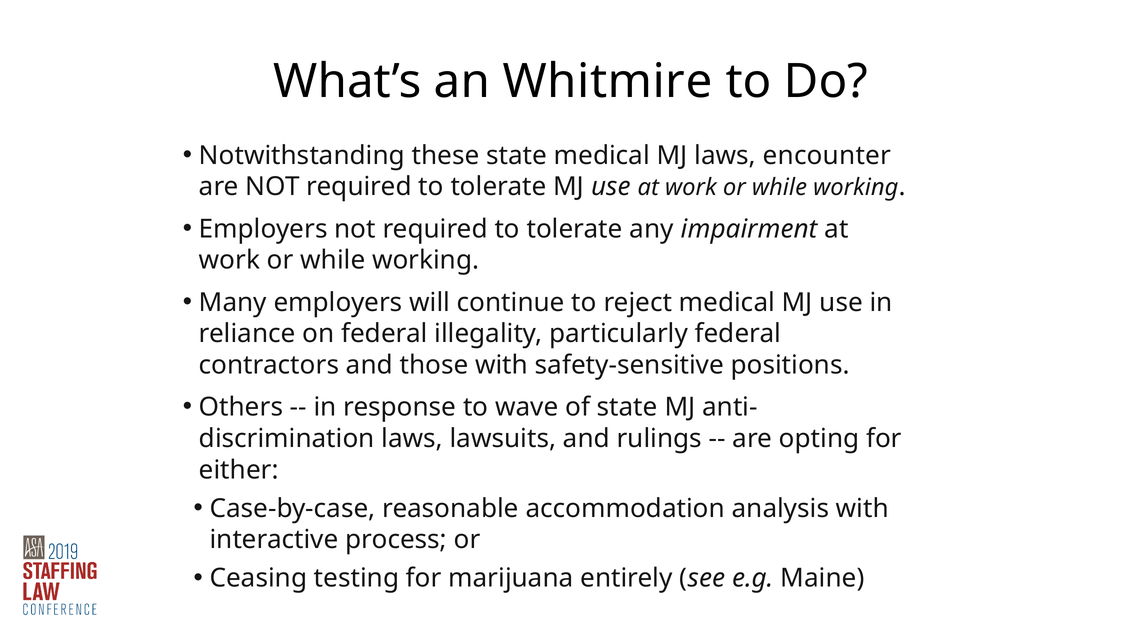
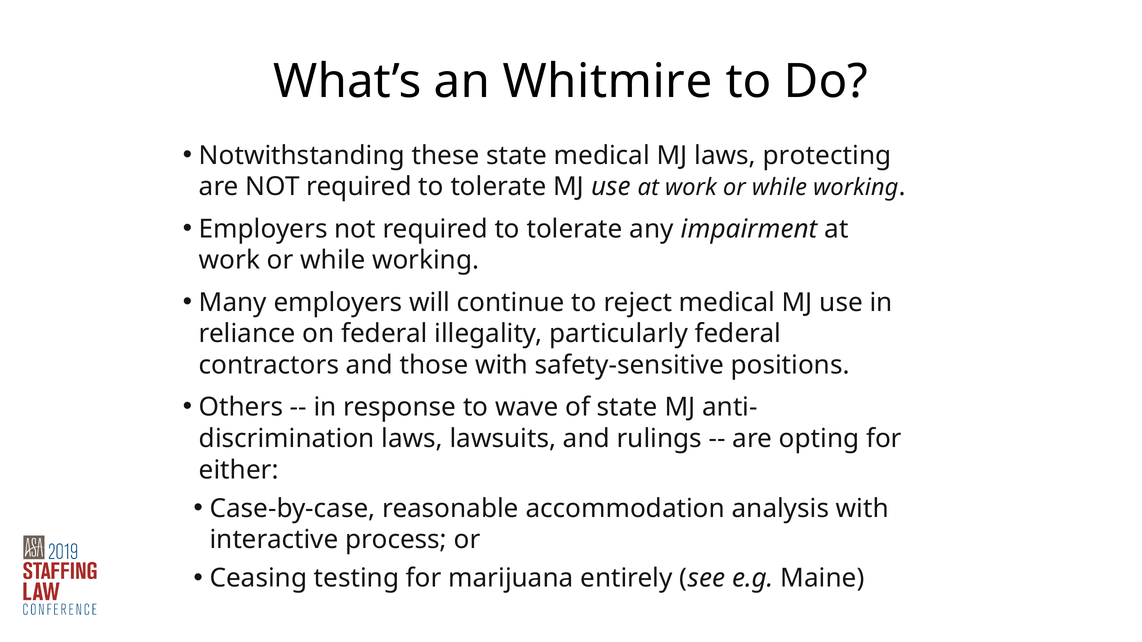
encounter: encounter -> protecting
